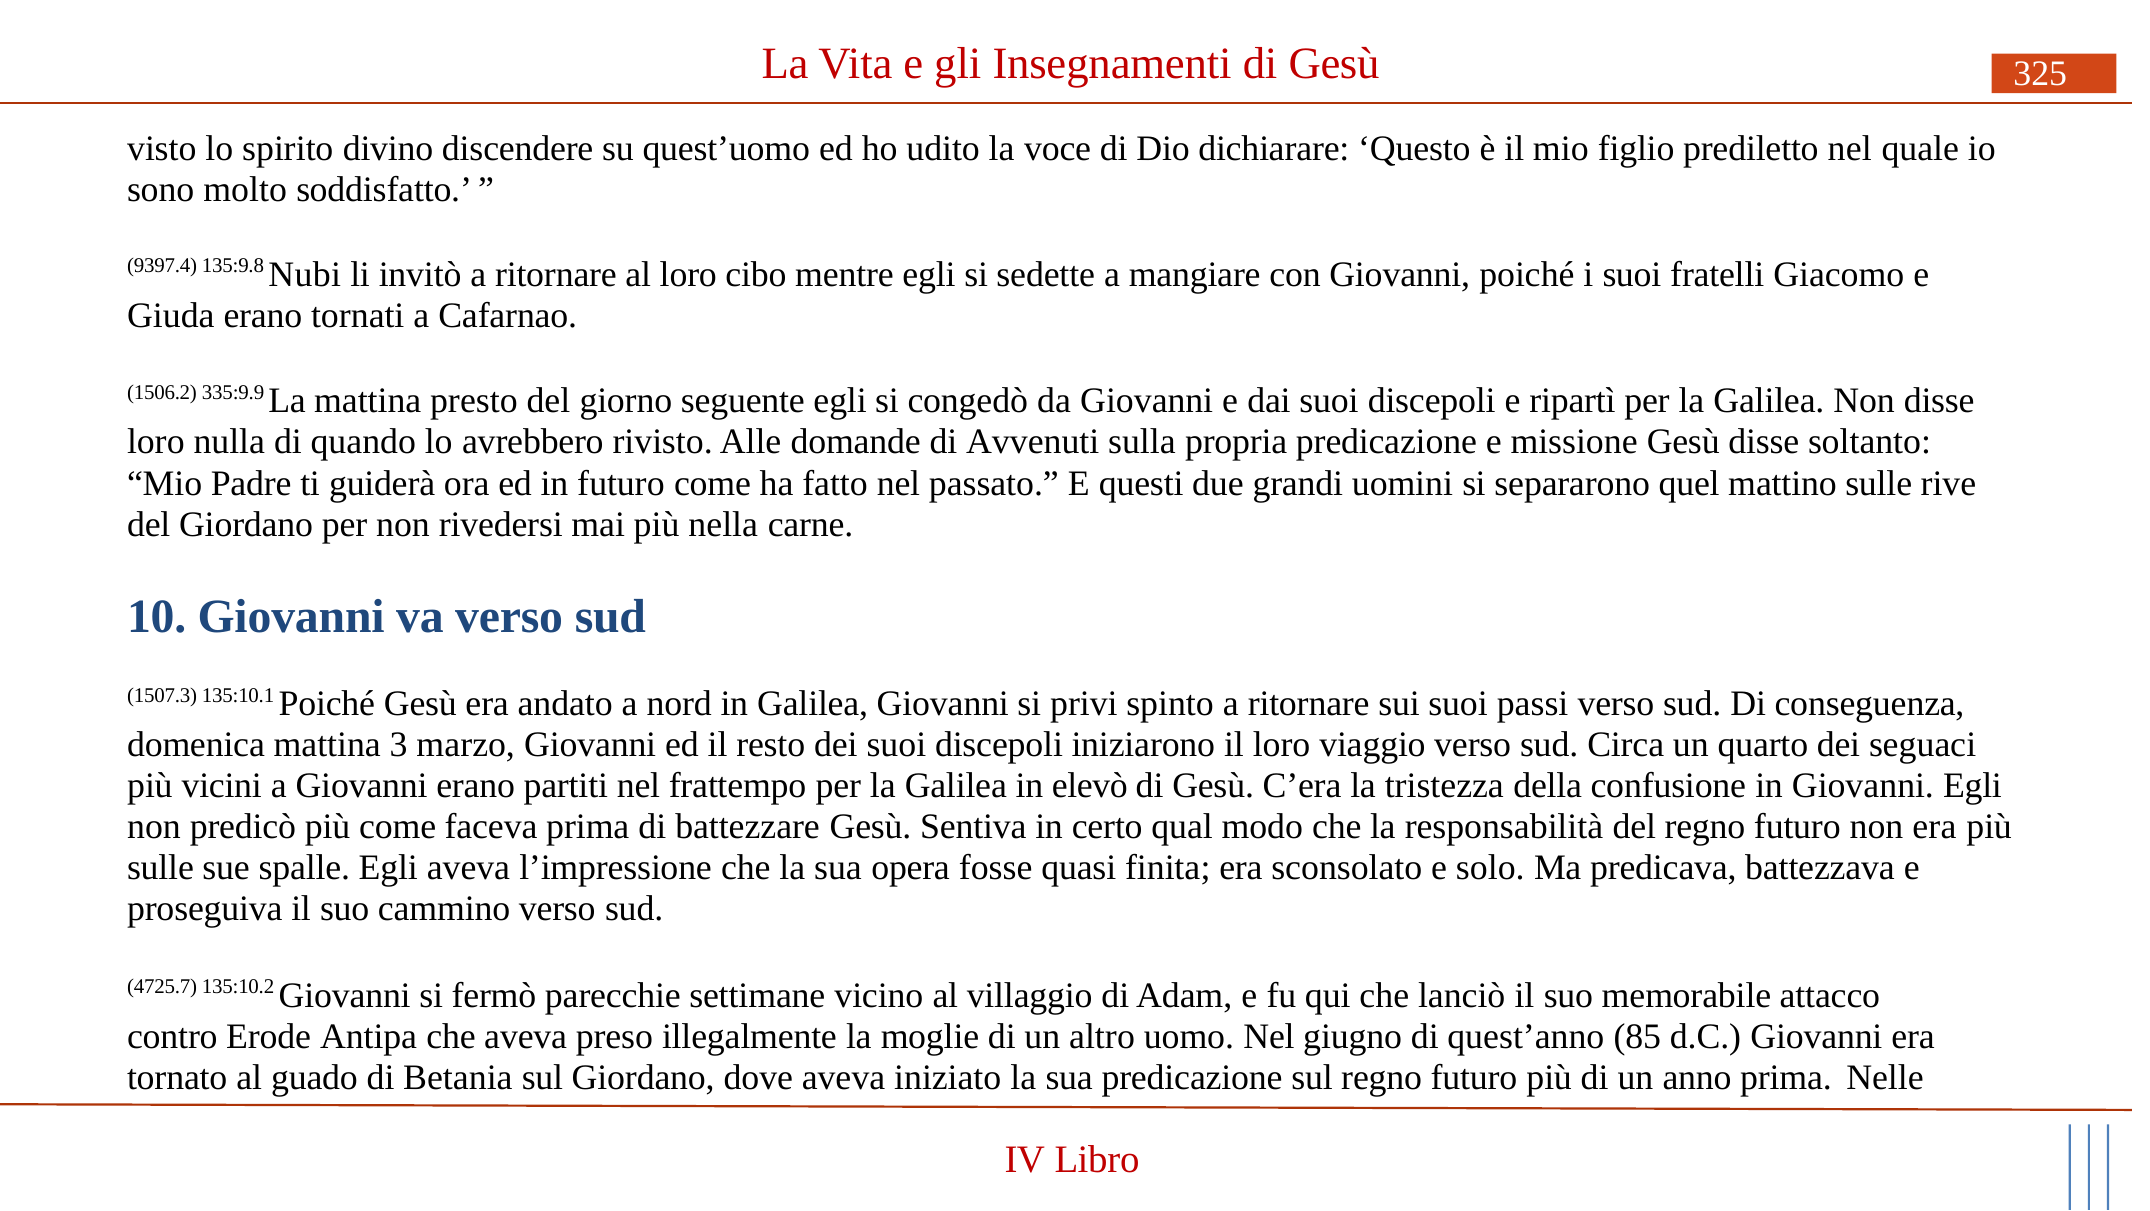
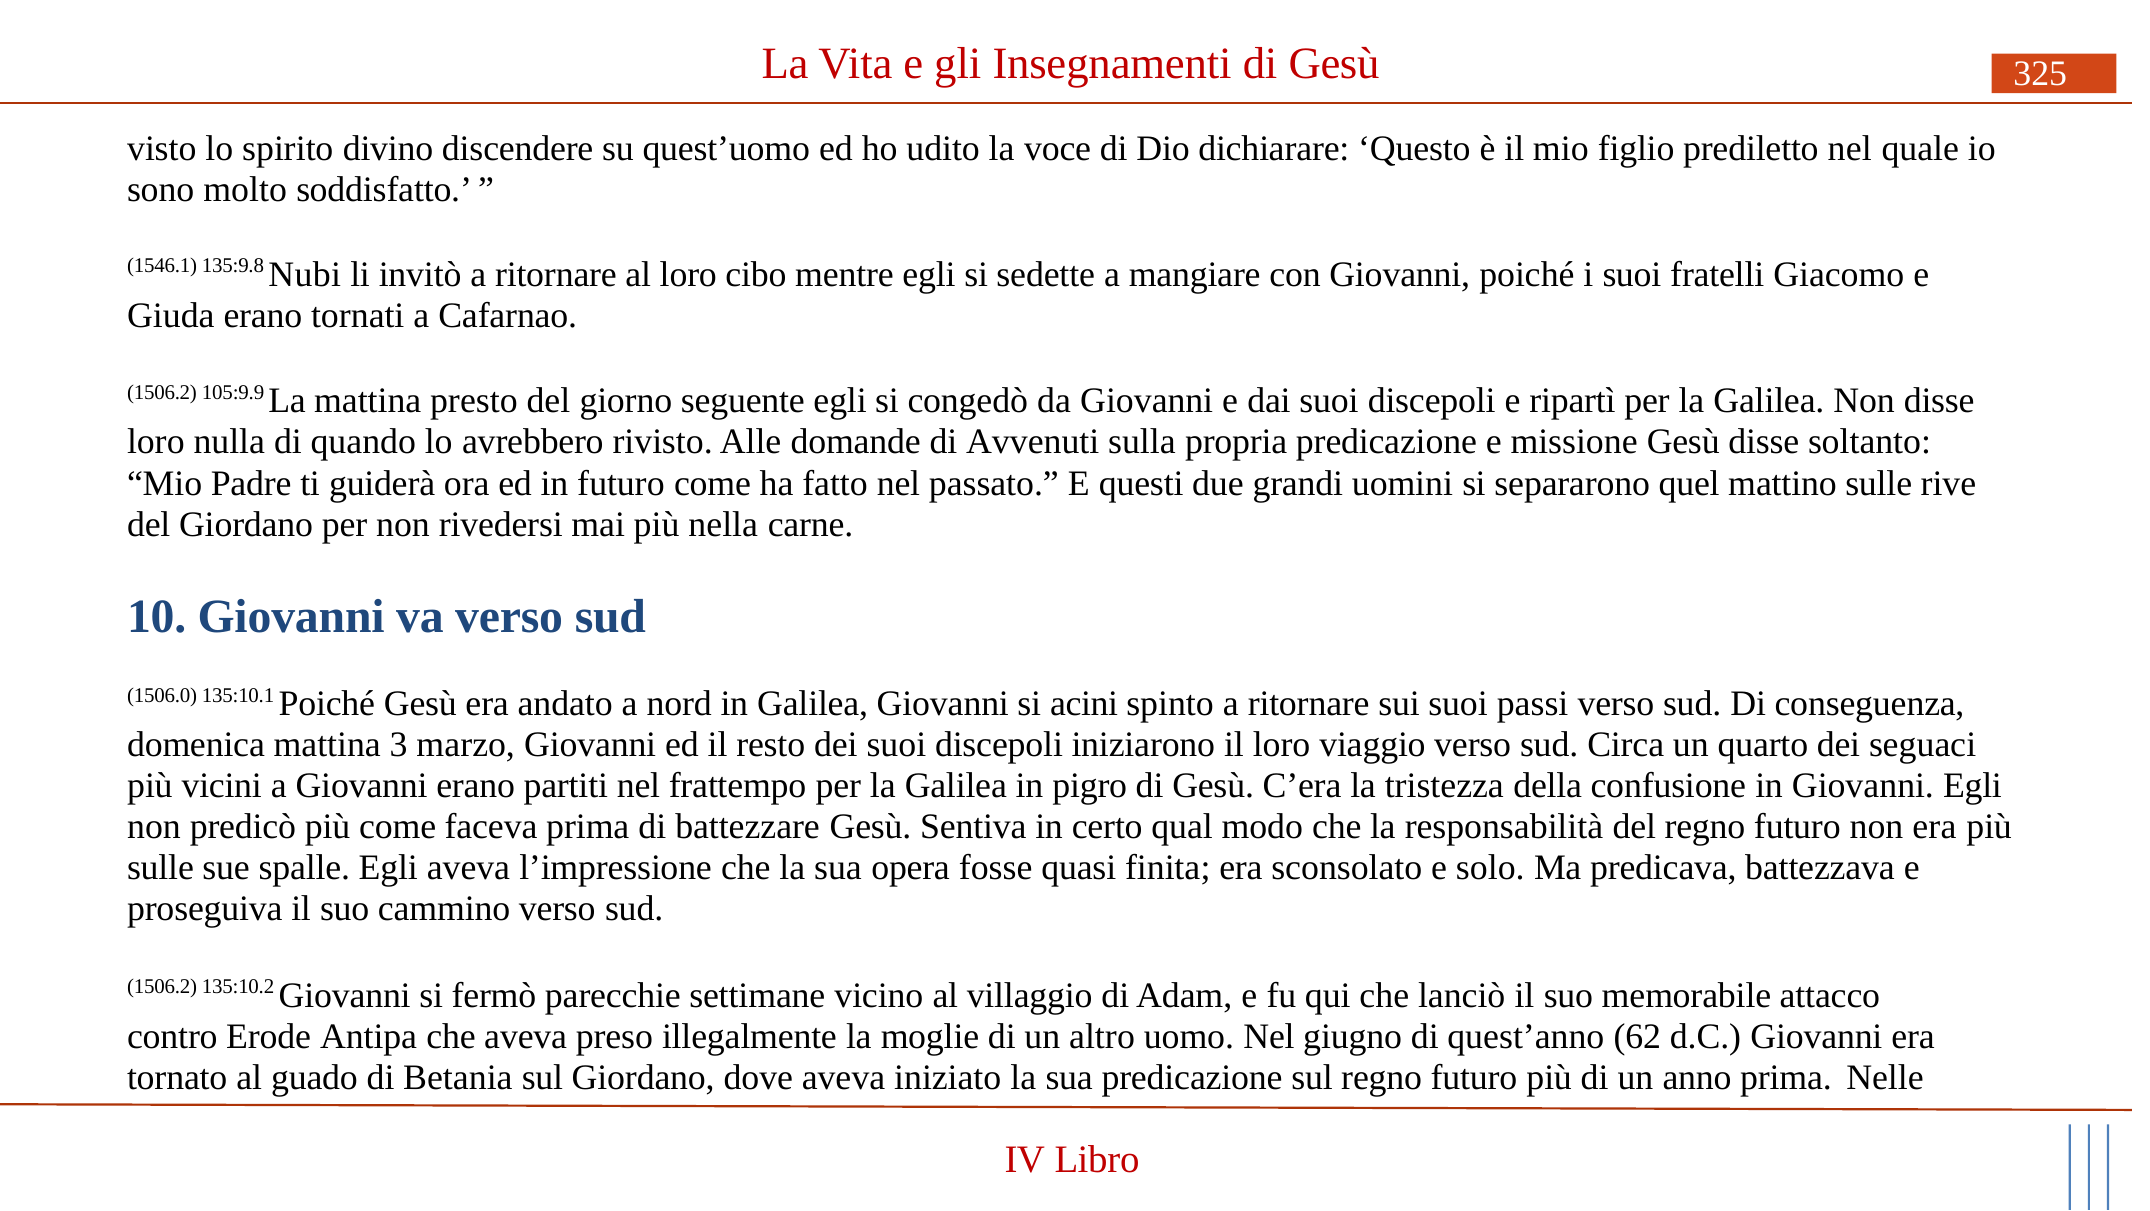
9397.4: 9397.4 -> 1546.1
335:9.9: 335:9.9 -> 105:9.9
1507.3: 1507.3 -> 1506.0
privi: privi -> acini
elevò: elevò -> pigro
4725.7 at (162, 987): 4725.7 -> 1506.2
85: 85 -> 62
